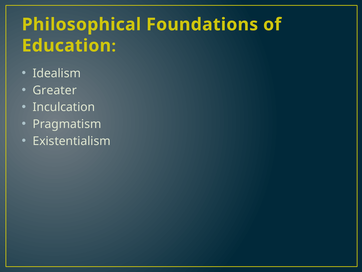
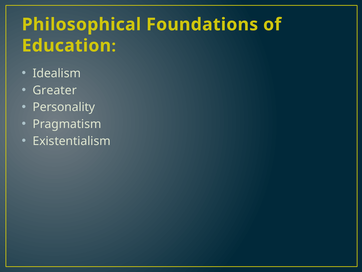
Inculcation: Inculcation -> Personality
